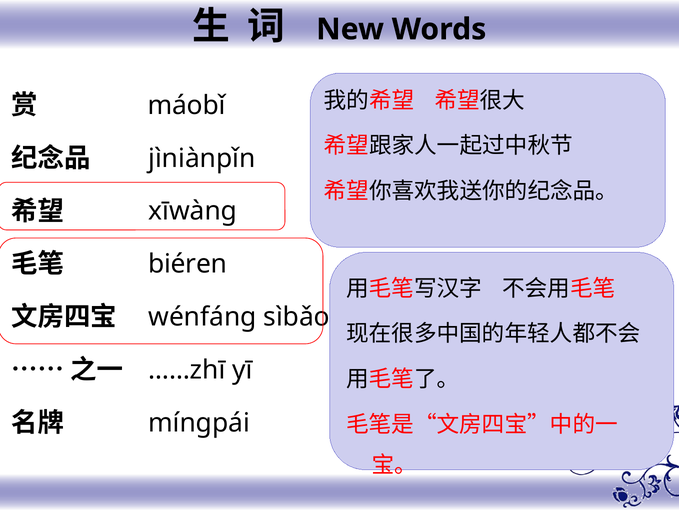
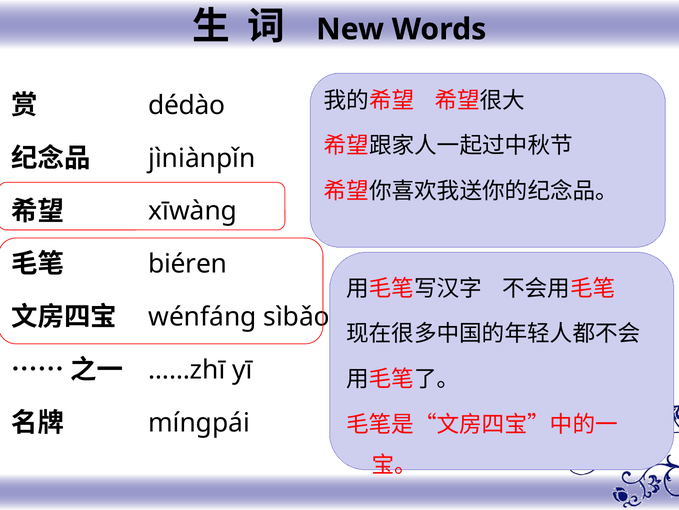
máobǐ: máobǐ -> dédào
